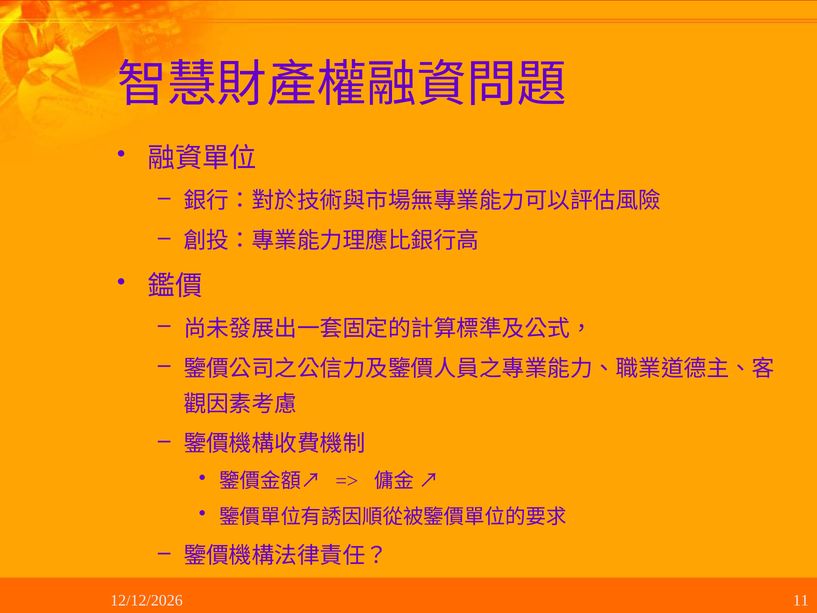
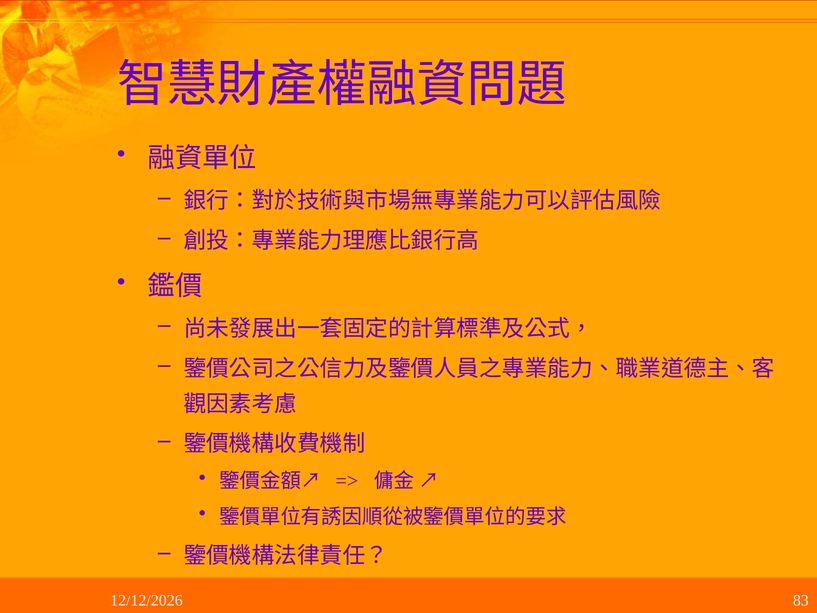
11: 11 -> 83
